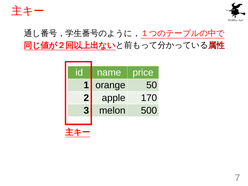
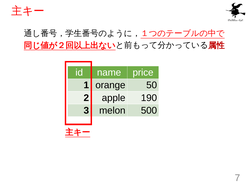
170: 170 -> 190
